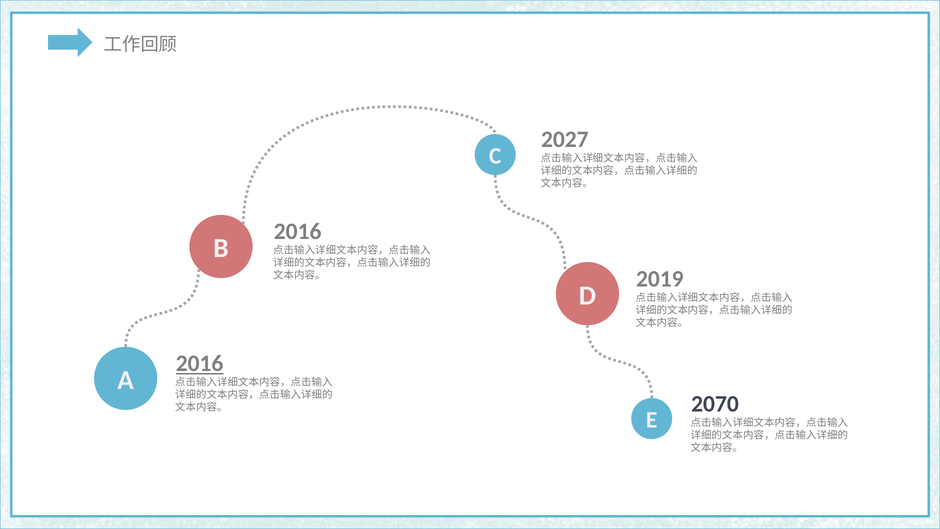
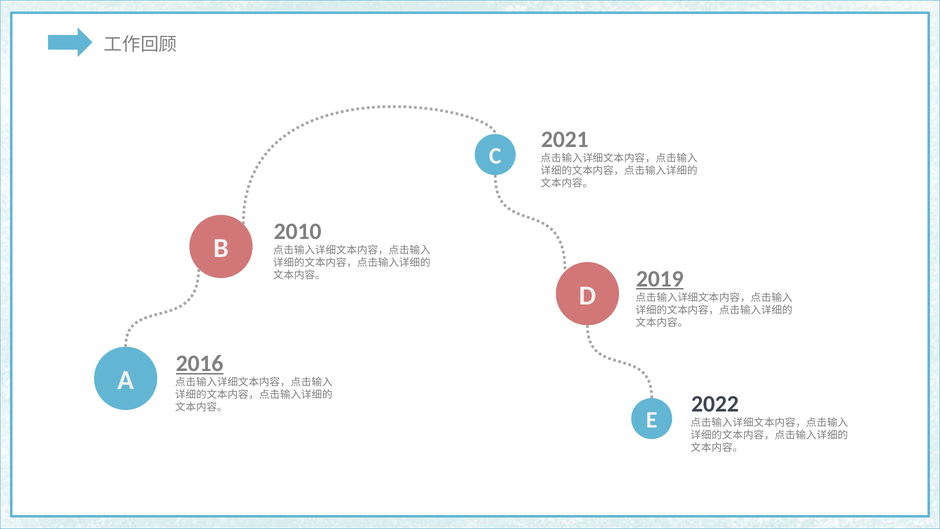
2027: 2027 -> 2021
2016 at (298, 231): 2016 -> 2010
2019 underline: none -> present
2070: 2070 -> 2022
